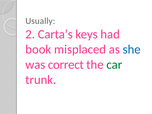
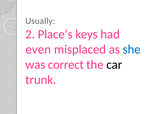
Carta’s: Carta’s -> Place’s
book: book -> even
car colour: green -> black
